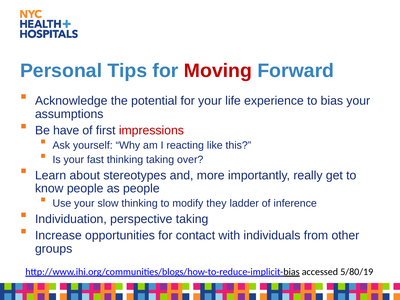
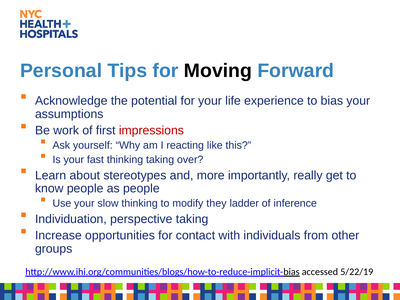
Moving colour: red -> black
have: have -> work
5/80/19: 5/80/19 -> 5/22/19
